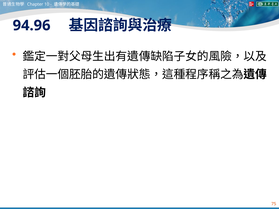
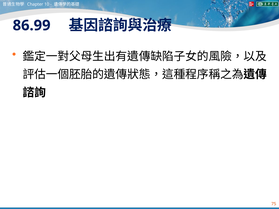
94.96: 94.96 -> 86.99
